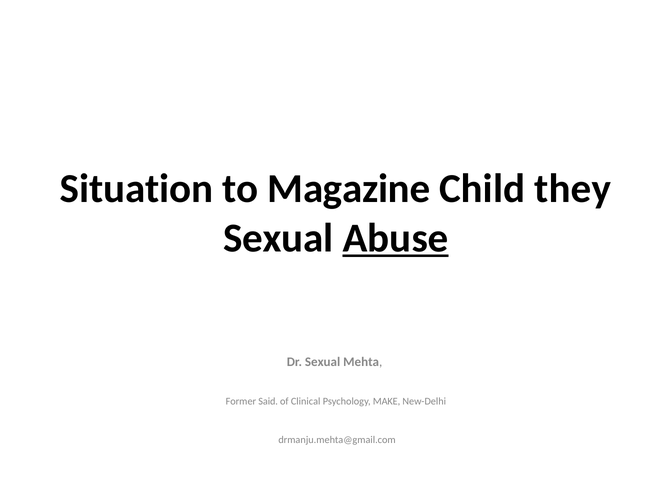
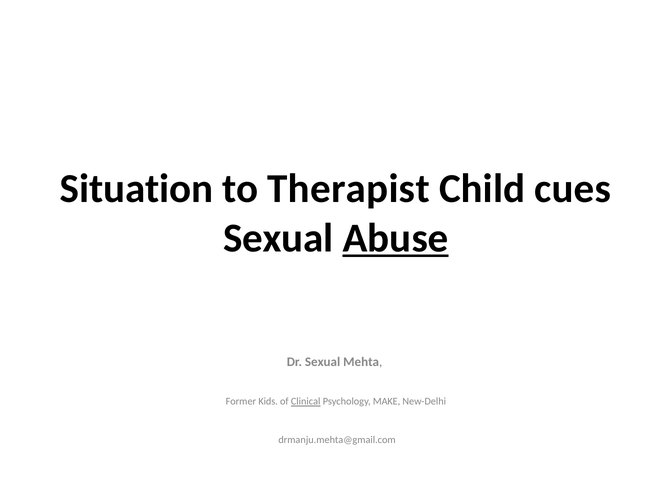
Magazine: Magazine -> Therapist
they: they -> cues
Said: Said -> Kids
Clinical underline: none -> present
